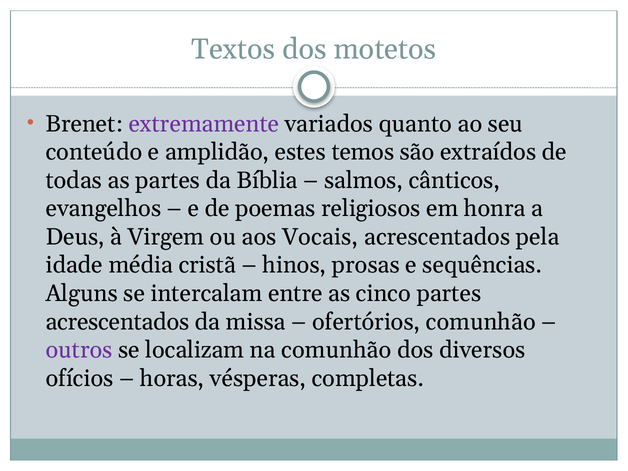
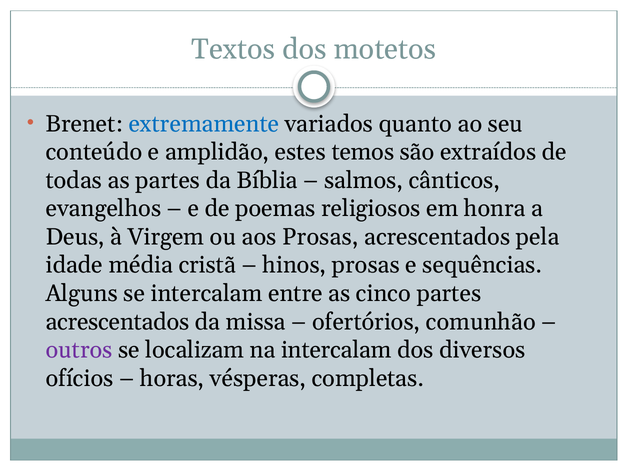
extremamente colour: purple -> blue
aos Vocais: Vocais -> Prosas
na comunhão: comunhão -> intercalam
